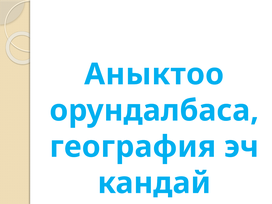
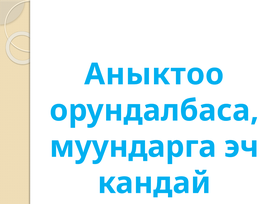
география: география -> муундарга
